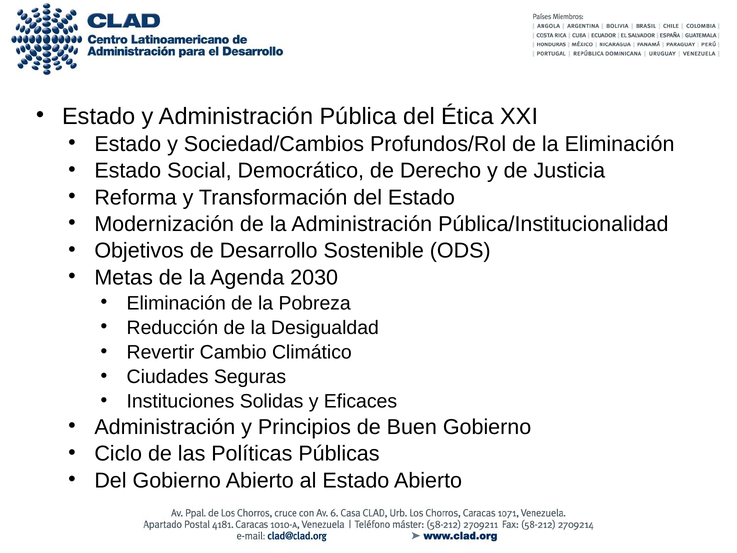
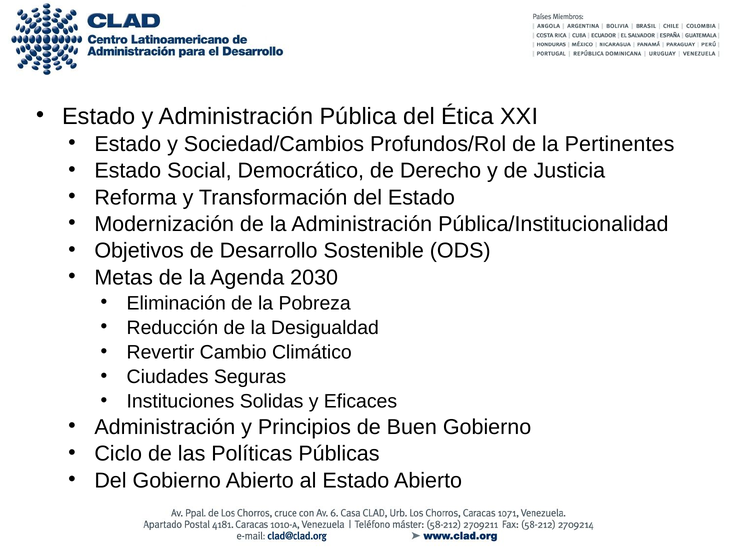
la Eliminación: Eliminación -> Pertinentes
